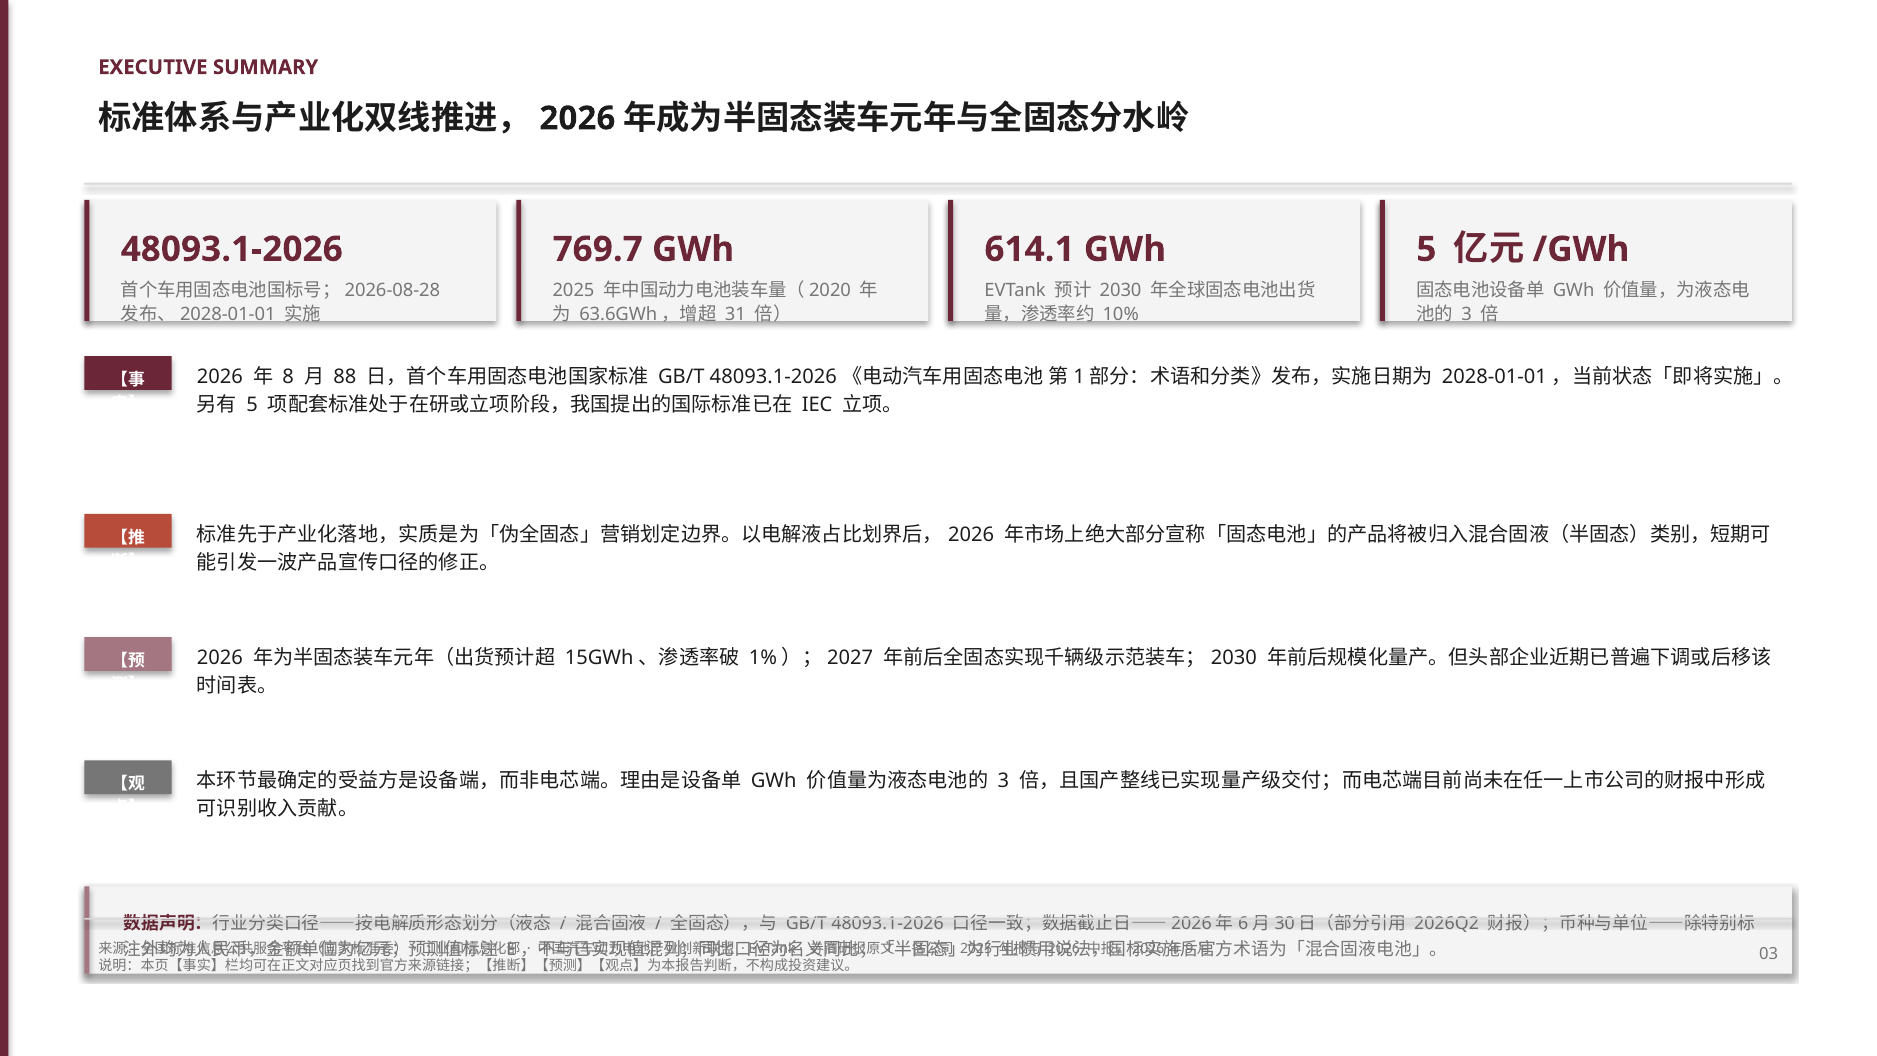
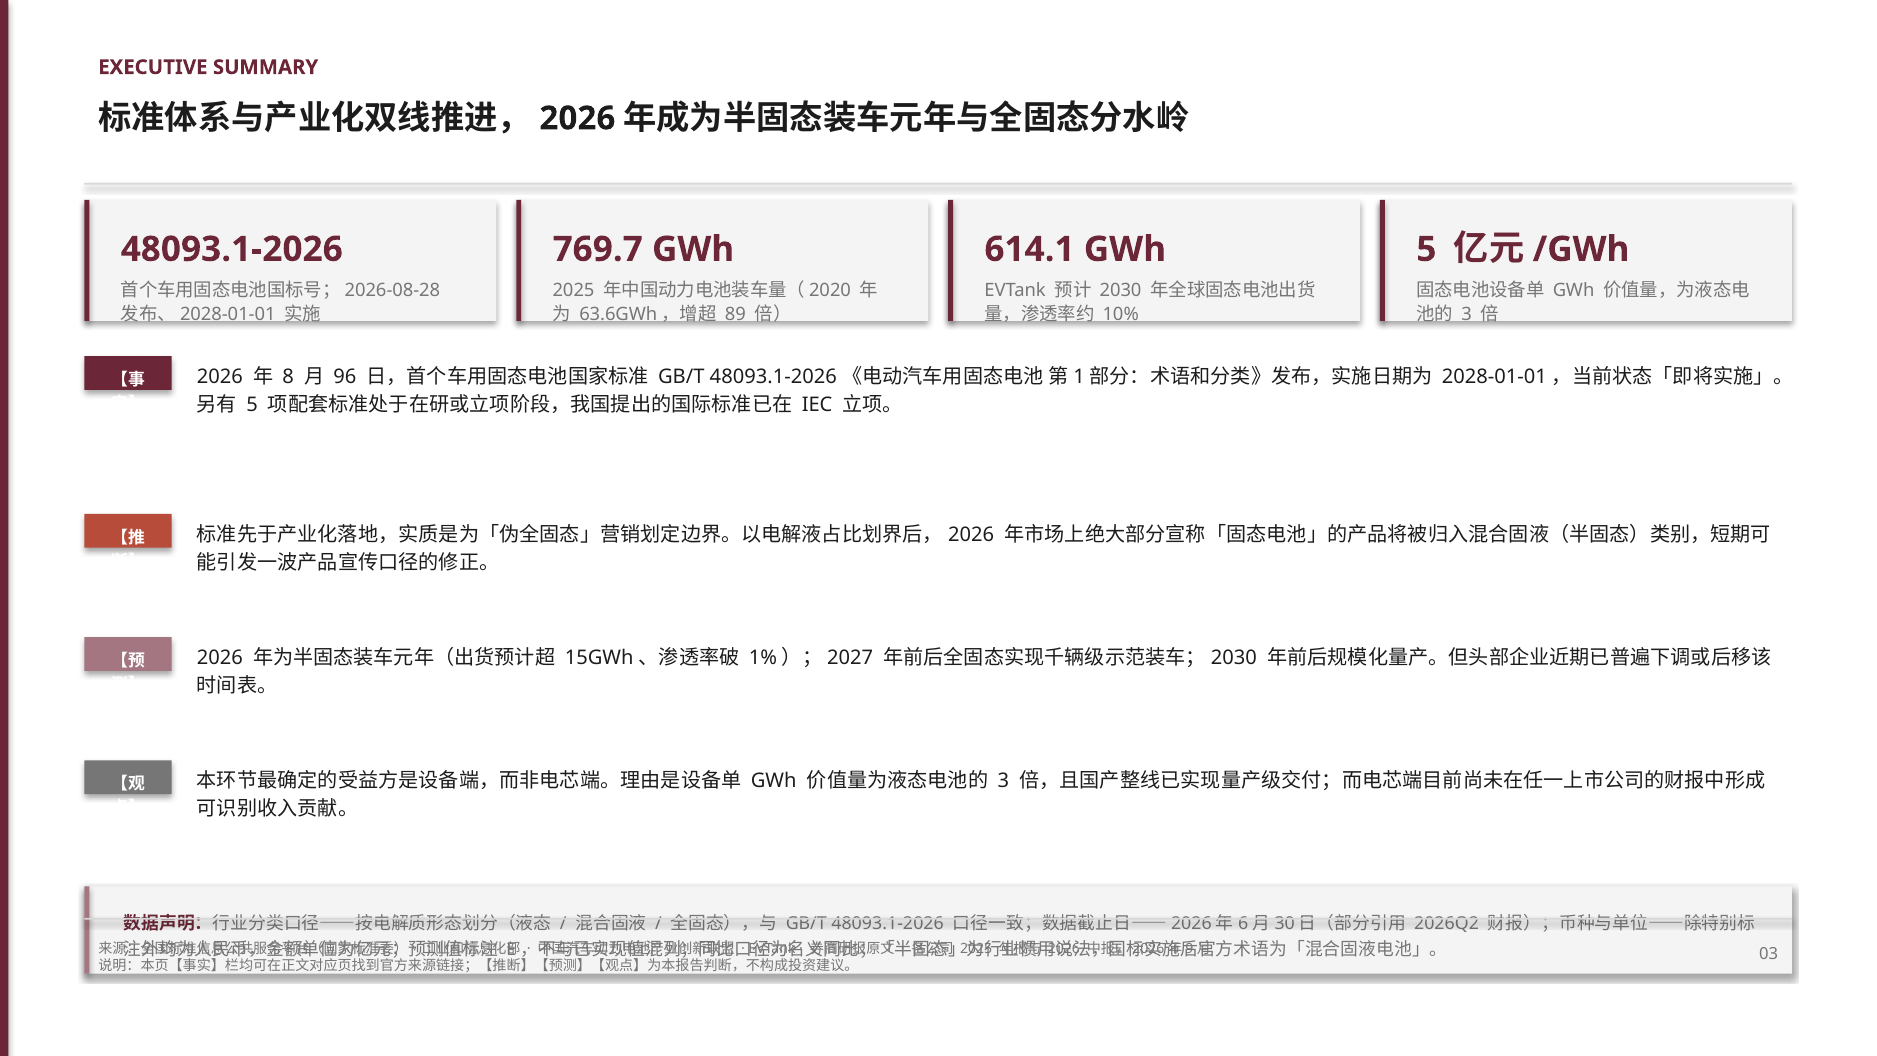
31: 31 -> 89
88: 88 -> 96
